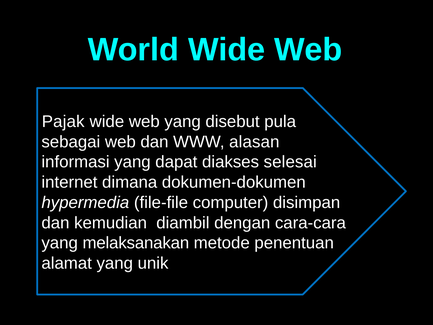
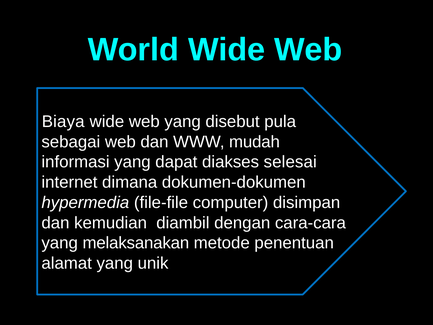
Pajak: Pajak -> Biaya
alasan: alasan -> mudah
